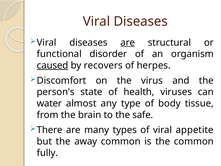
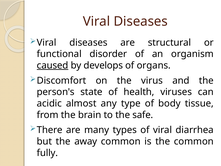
are at (128, 42) underline: present -> none
recovers: recovers -> develops
herpes: herpes -> organs
water: water -> acidic
appetite: appetite -> diarrhea
